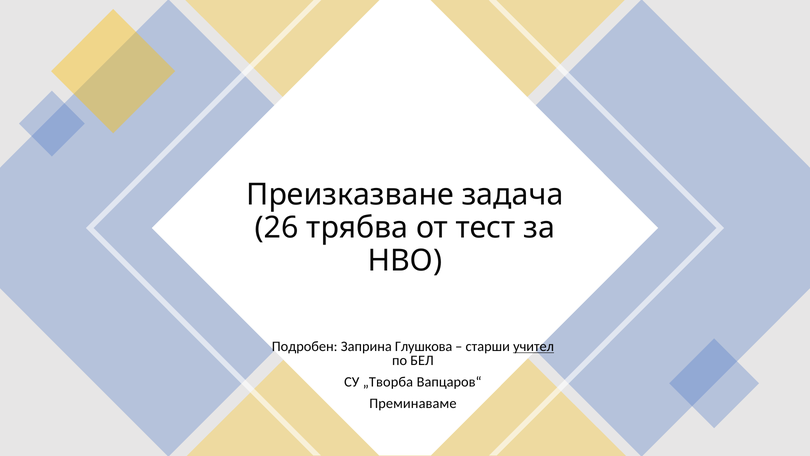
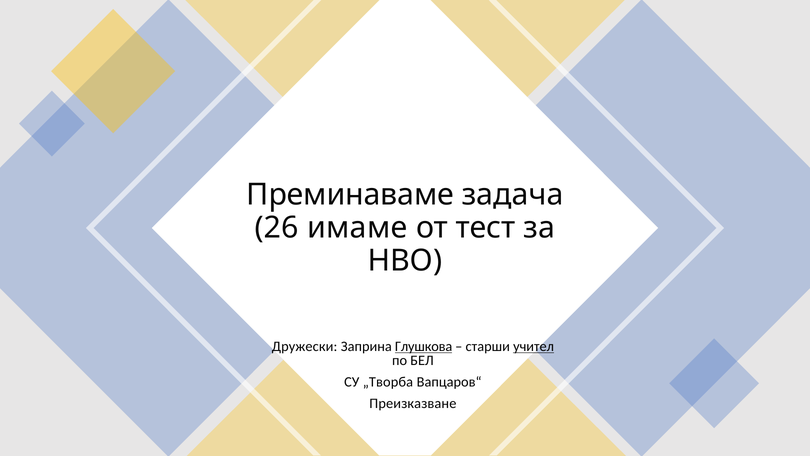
Преизказване: Преизказване -> Преминаваме
трябва: трябва -> имаме
Подробен: Подробен -> Дружески
Глушкова underline: none -> present
Преминаваме: Преминаваме -> Преизказване
